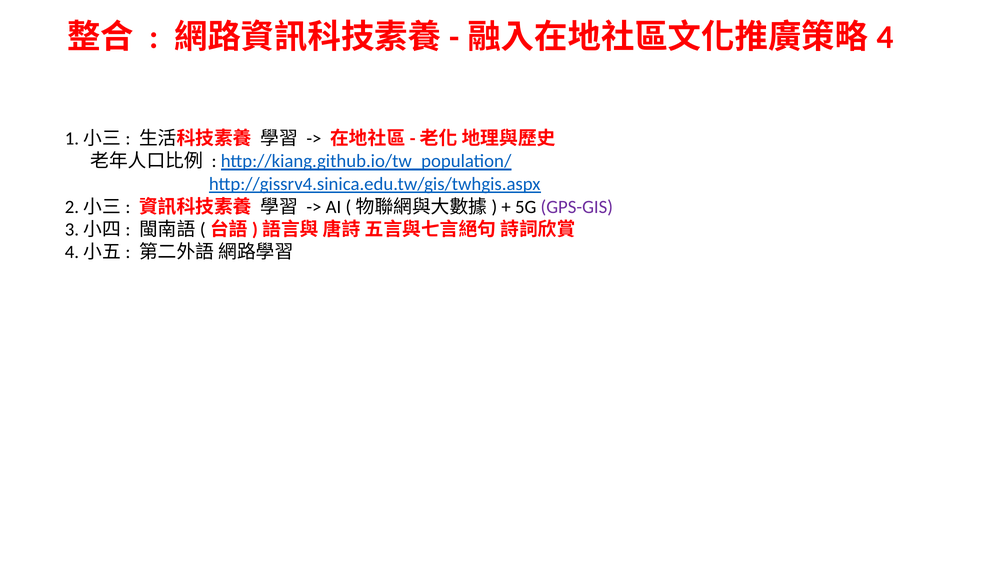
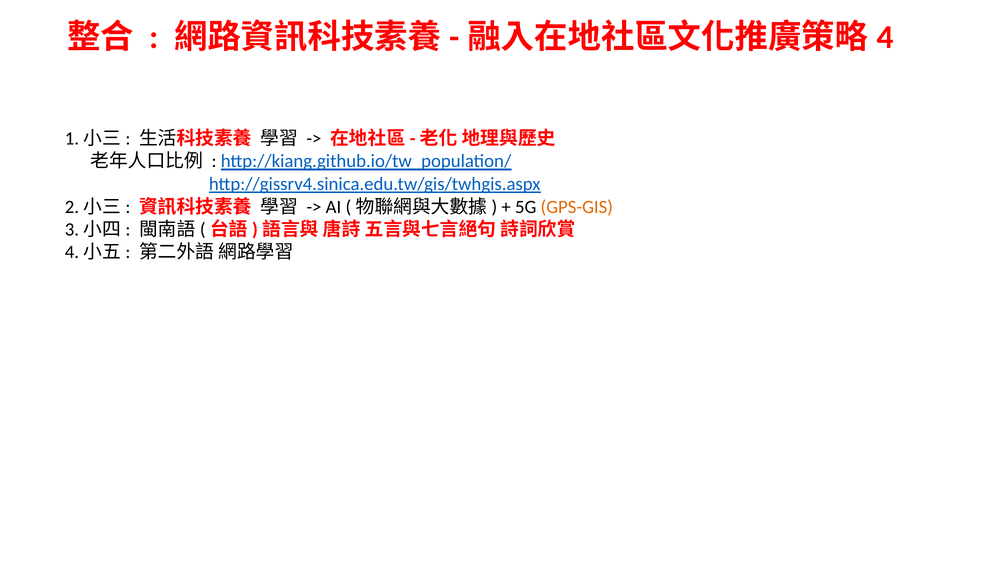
GPS-GIS colour: purple -> orange
